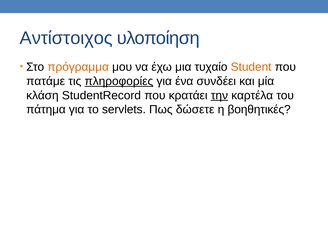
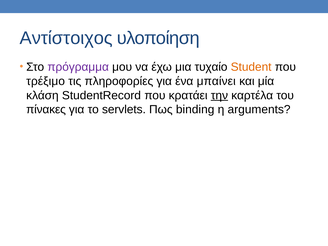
πρόγραμμα colour: orange -> purple
πατάμε: πατάμε -> τρέξιμο
πληροφορίες underline: present -> none
συνδέει: συνδέει -> μπαίνει
πάτημα: πάτημα -> πίνακες
δώσετε: δώσετε -> binding
βοηθητικές: βοηθητικές -> arguments
